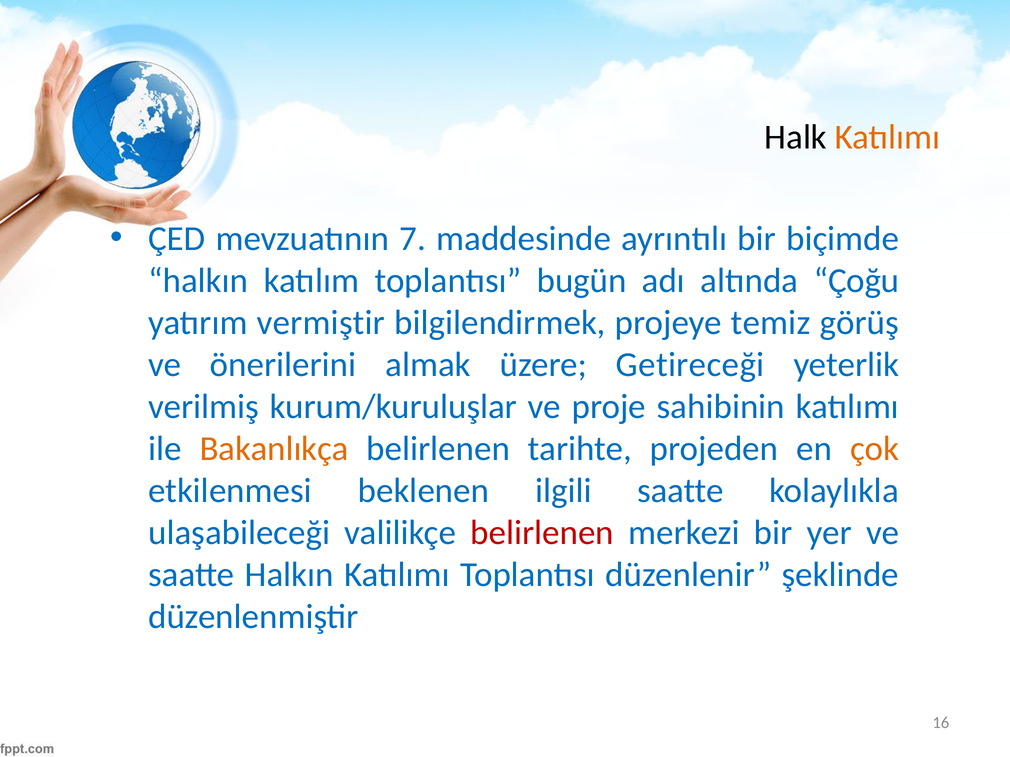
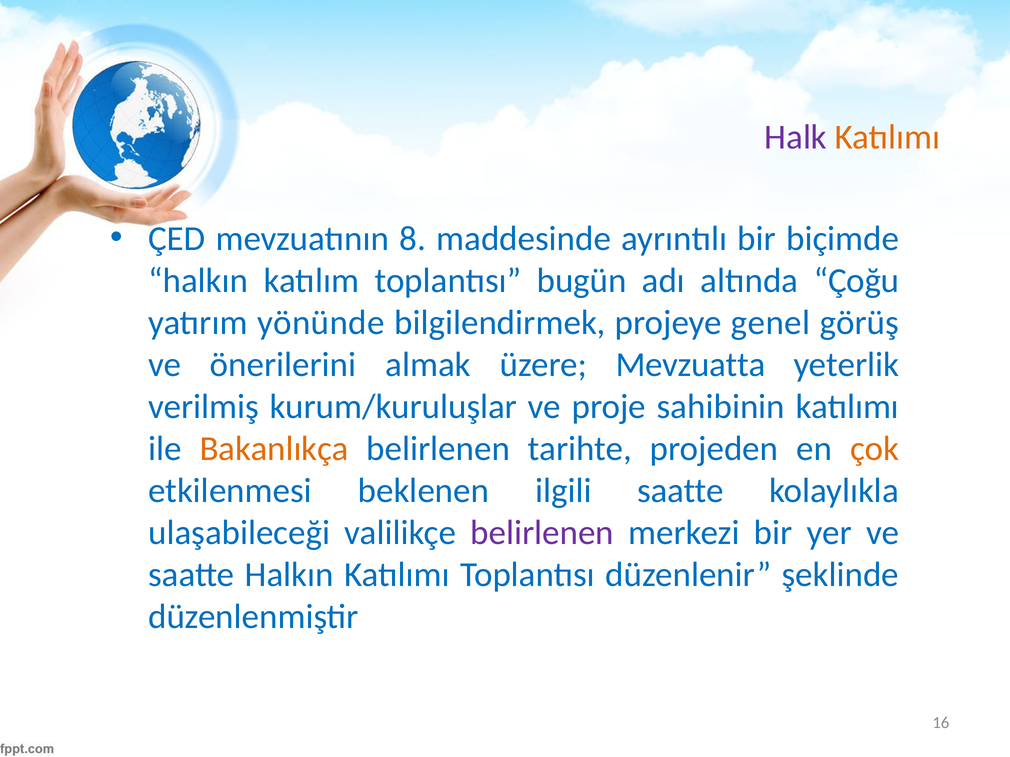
Halk colour: black -> purple
7: 7 -> 8
vermiştir: vermiştir -> yönünde
temiz: temiz -> genel
Getireceği: Getireceği -> Mevzuatta
belirlenen at (542, 533) colour: red -> purple
